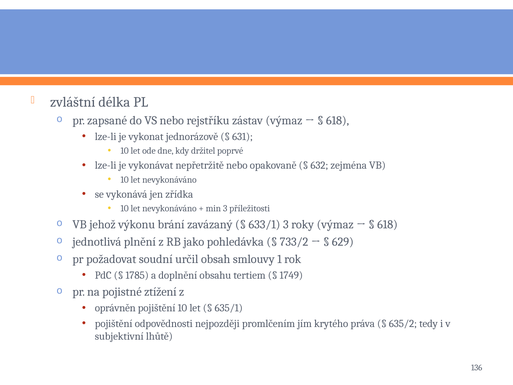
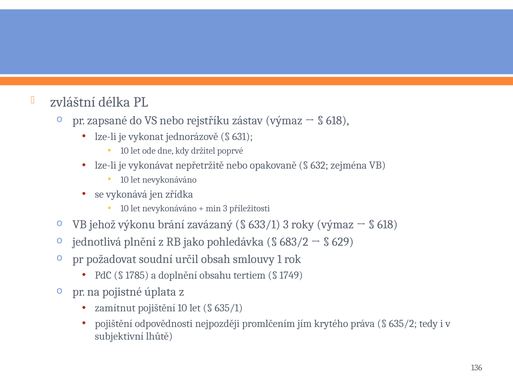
733/2: 733/2 -> 683/2
ztížení: ztížení -> úplata
oprávněn: oprávněn -> zamítnut
